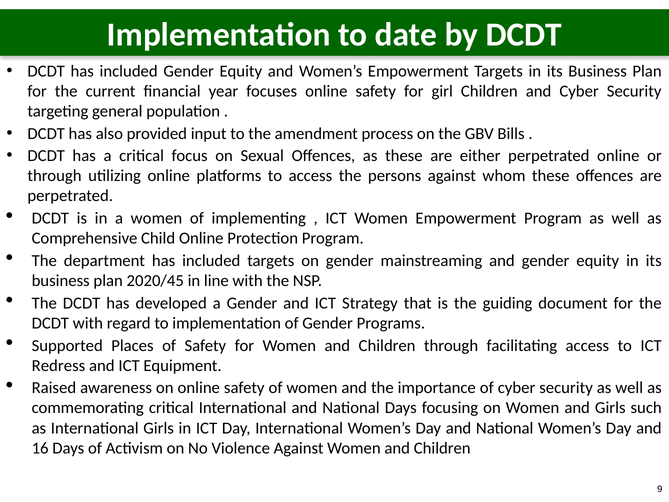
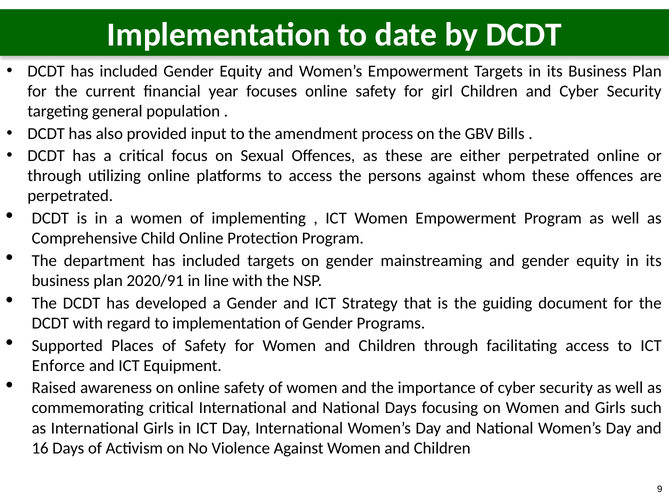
2020/45: 2020/45 -> 2020/91
Redress: Redress -> Enforce
